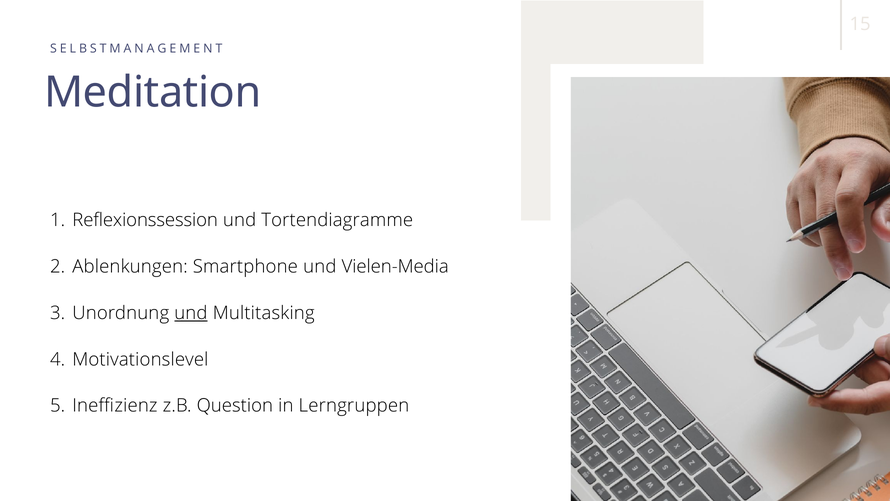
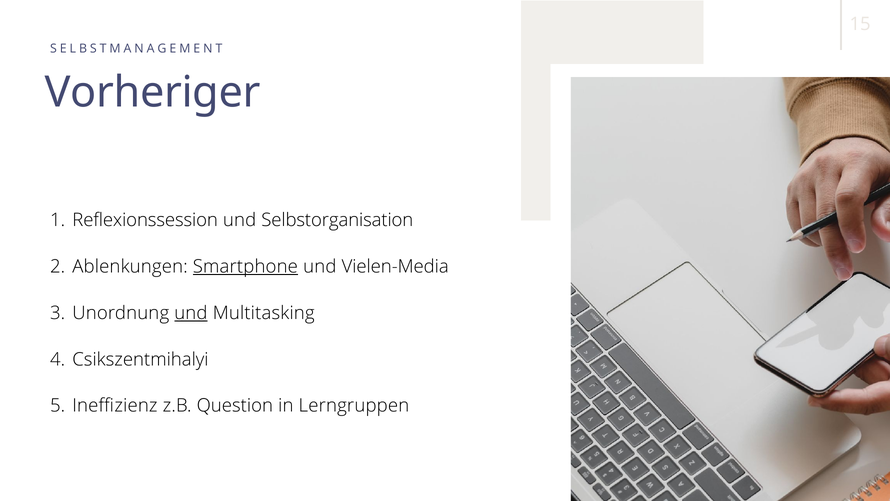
Meditation: Meditation -> Vorheriger
Tortendiagramme: Tortendiagramme -> Selbstorganisation
Smartphone underline: none -> present
Motivationslevel: Motivationslevel -> Csikszentmihalyi
